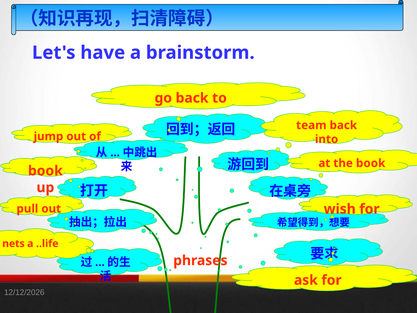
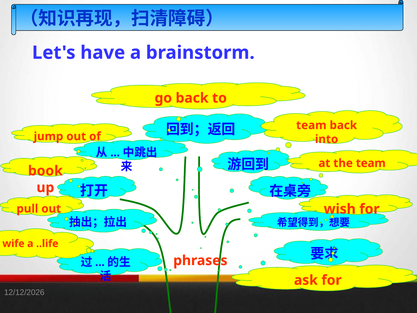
the book: book -> team
nets: nets -> wife
